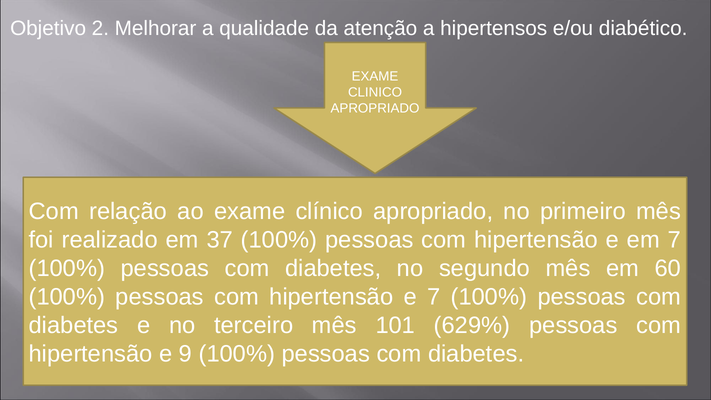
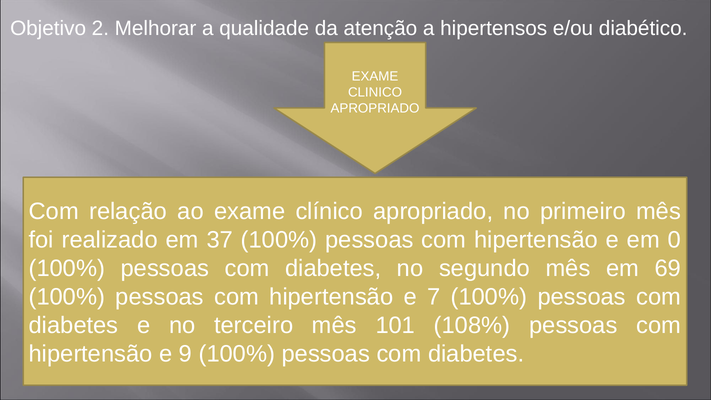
em 7: 7 -> 0
60: 60 -> 69
629%: 629% -> 108%
